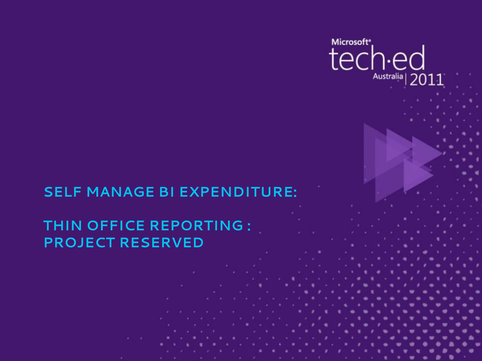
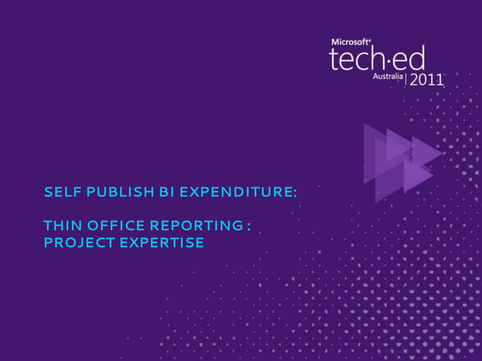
MANAGE: MANAGE -> PUBLISH
RESERVED: RESERVED -> EXPERTISE
